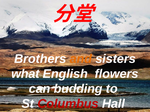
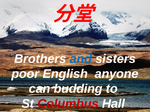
and colour: orange -> blue
what: what -> poor
flowers: flowers -> anyone
